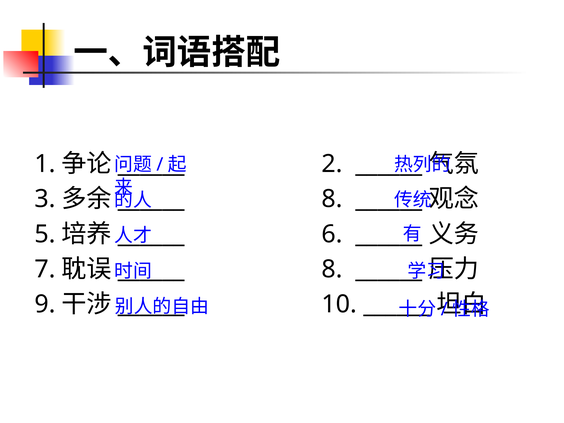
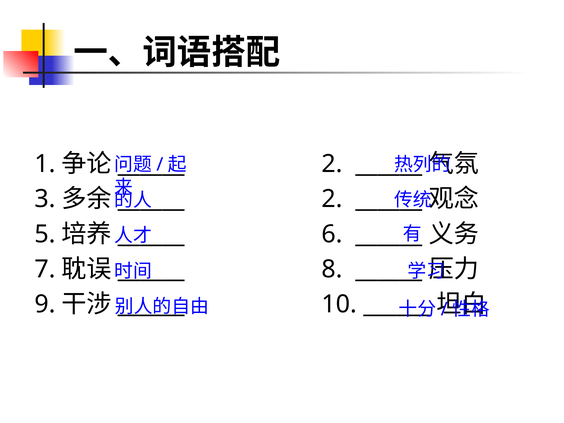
8 at (332, 199): 8 -> 2
